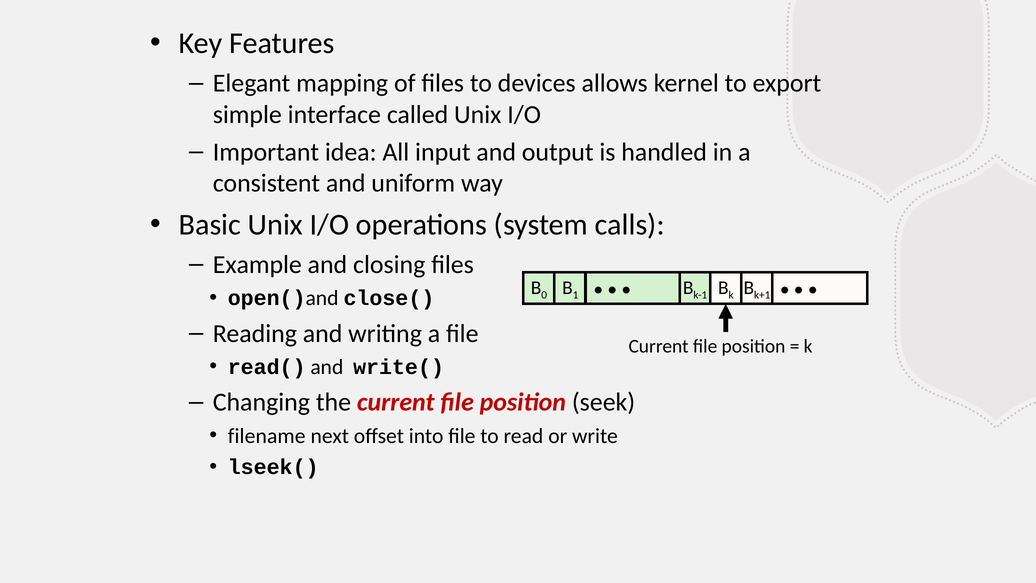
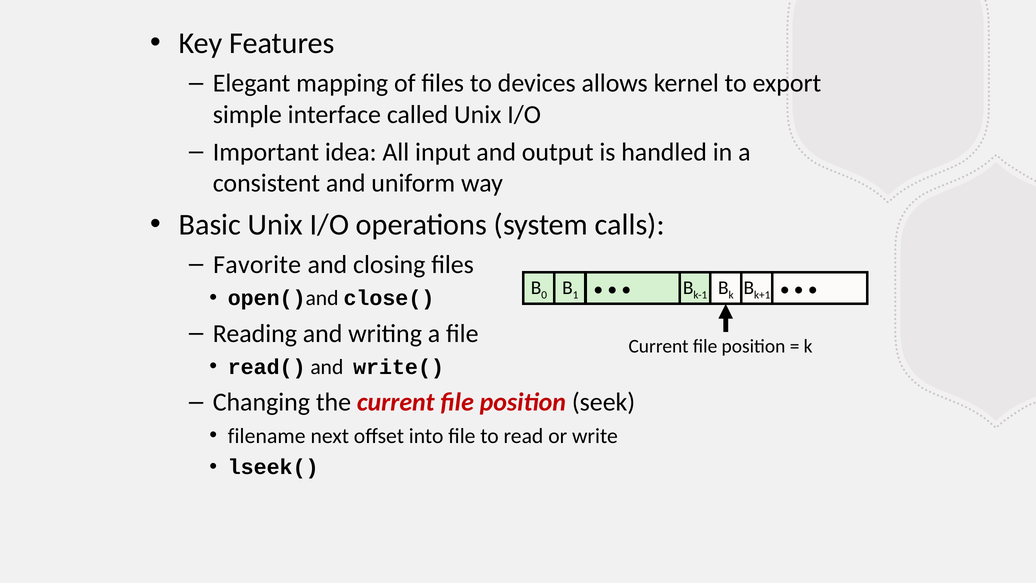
Example: Example -> Favorite
